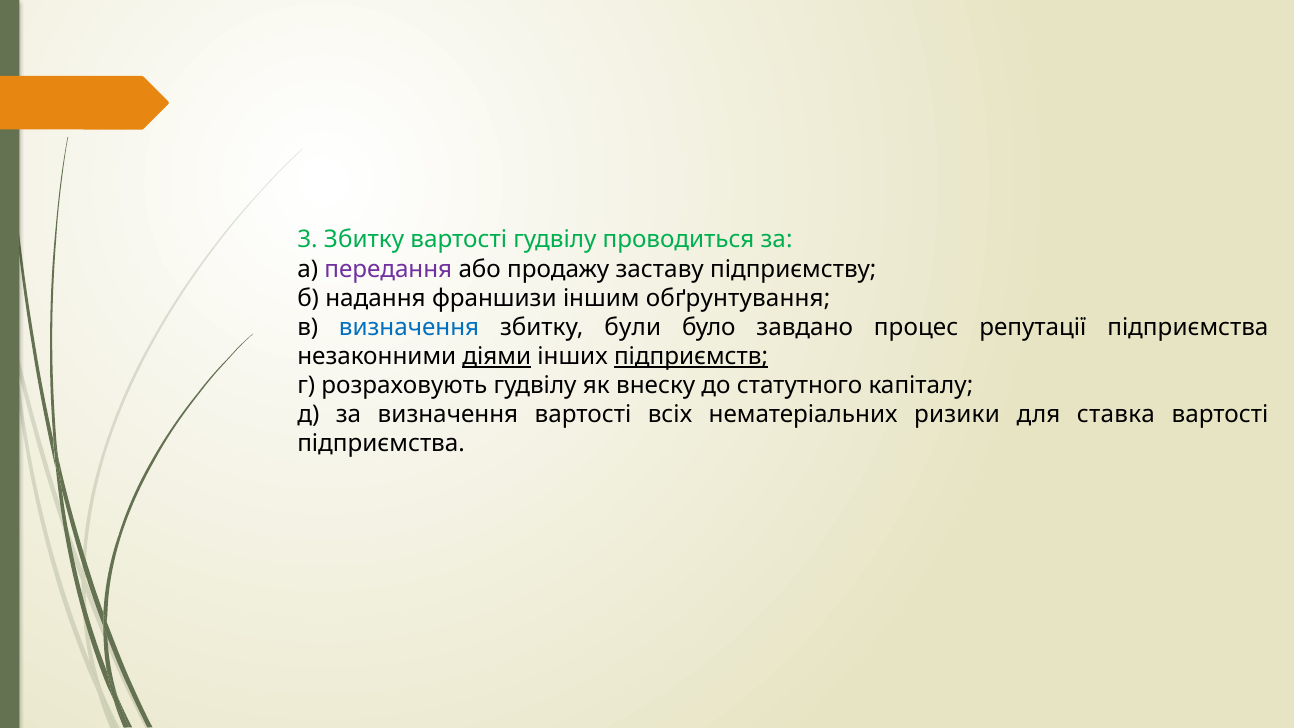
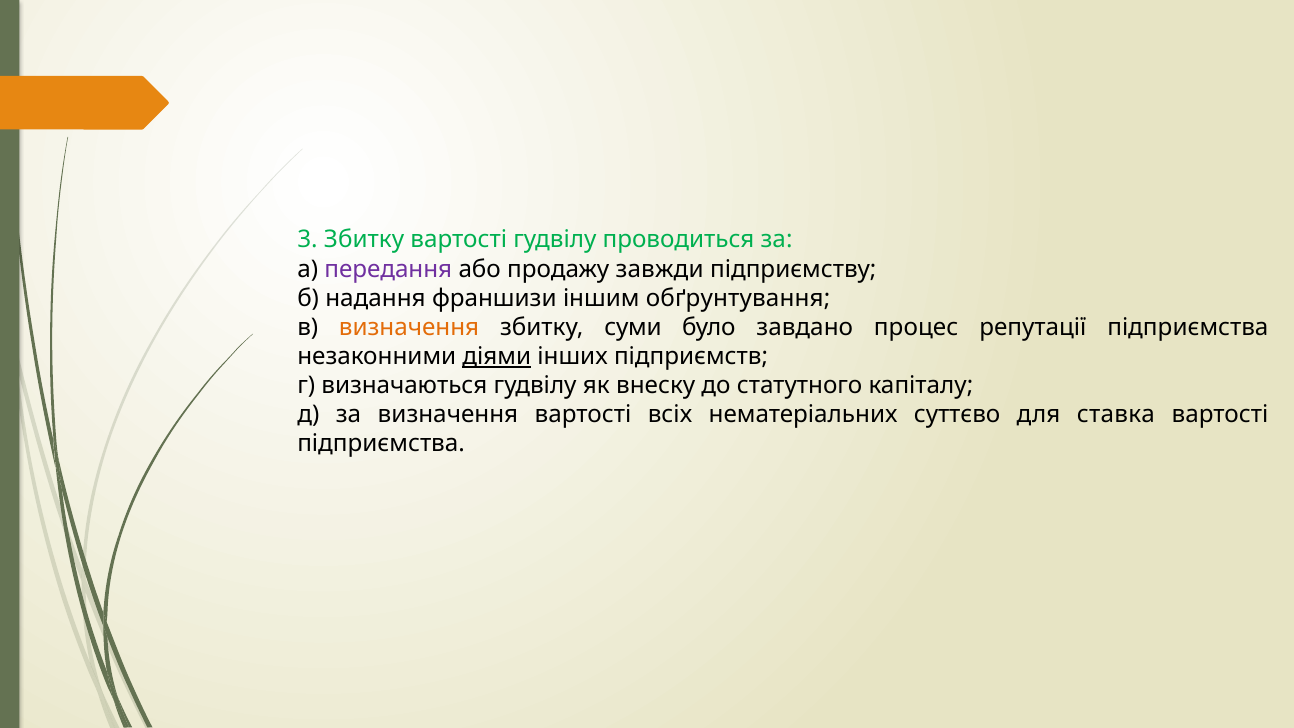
заставу: заставу -> завжди
визначення at (409, 327) colour: blue -> orange
були: були -> суми
підприємств underline: present -> none
розраховують: розраховують -> визначаються
ризики: ризики -> суттєво
